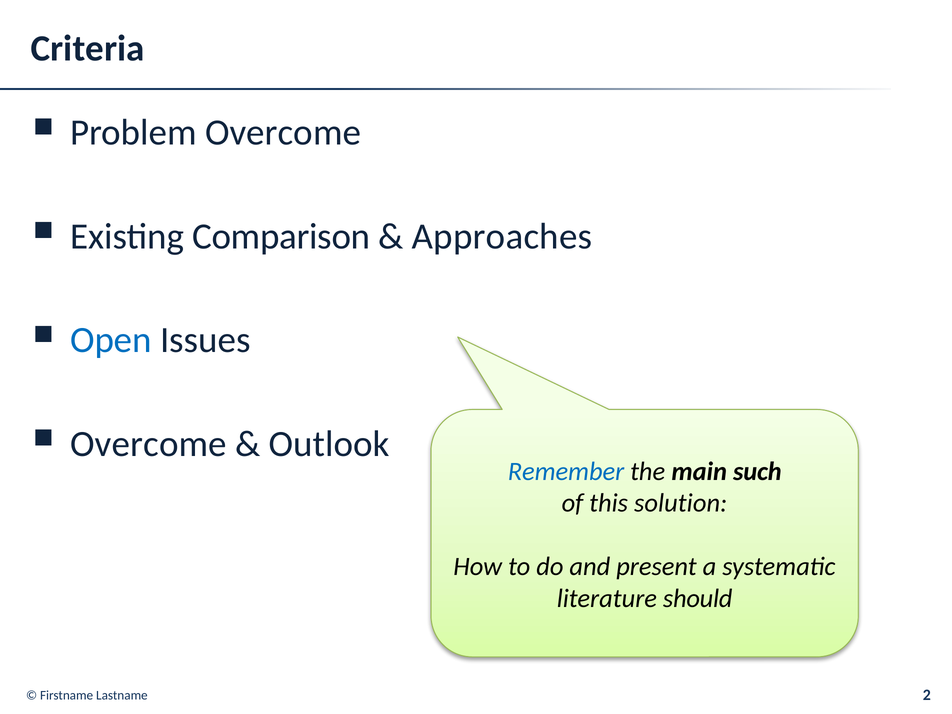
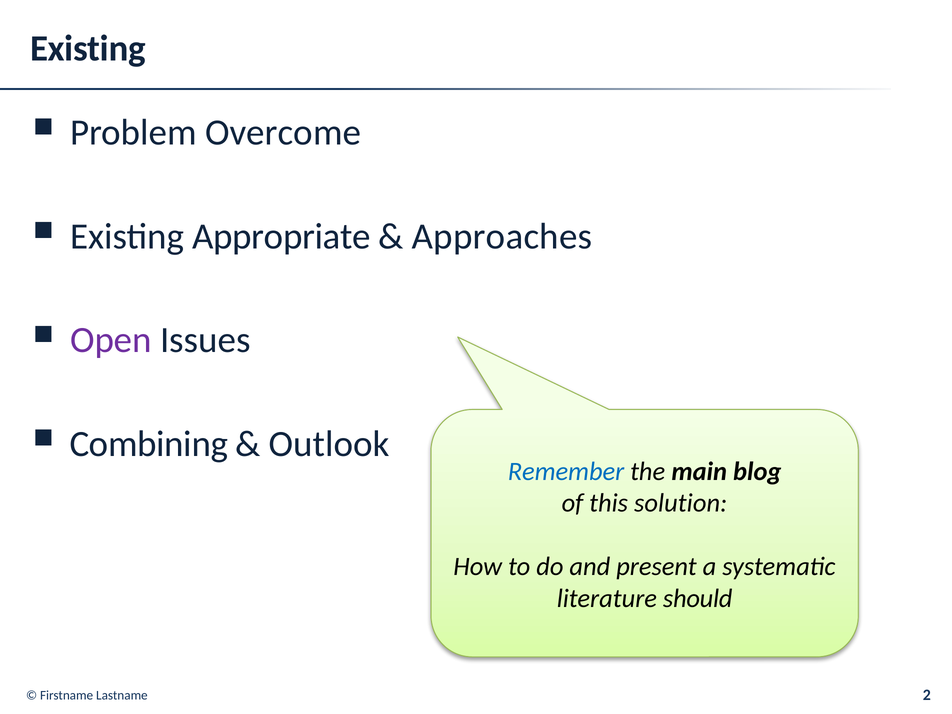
Criteria at (88, 48): Criteria -> Existing
Comparison: Comparison -> Appropriate
Open colour: blue -> purple
Overcome at (149, 444): Overcome -> Combining
such: such -> blog
